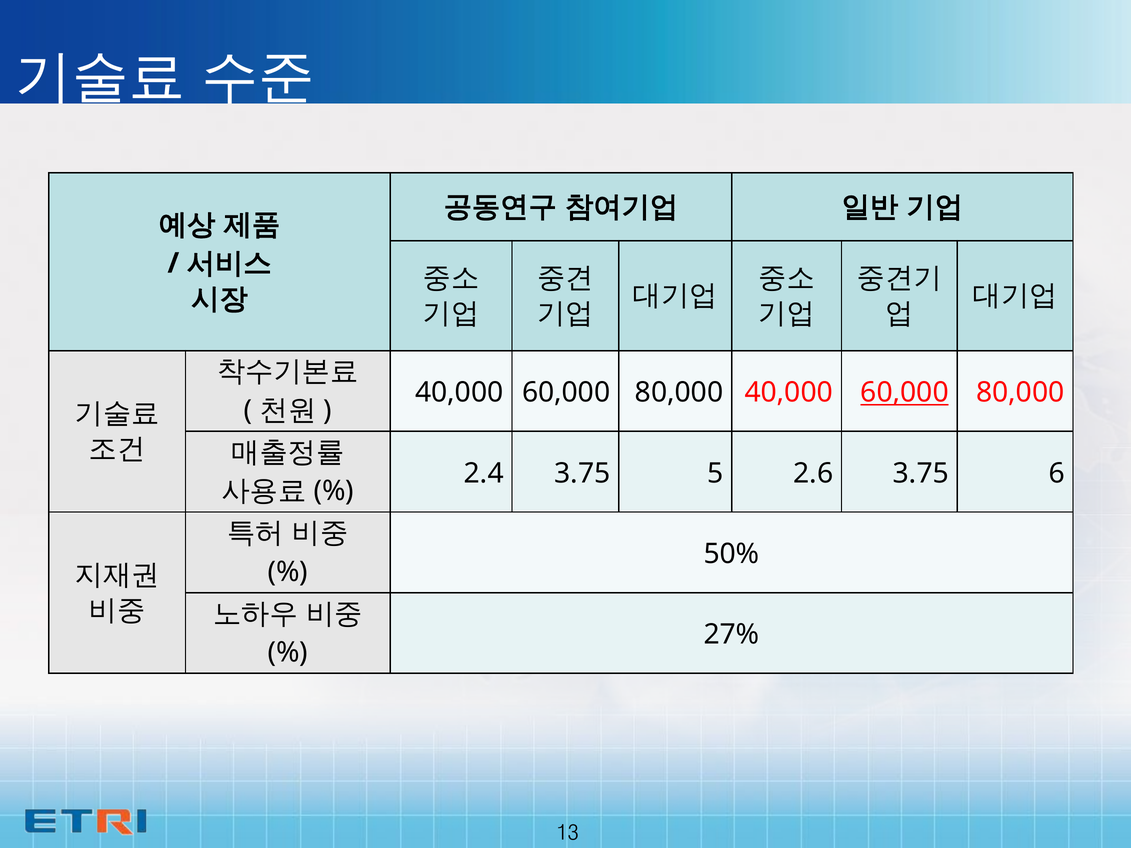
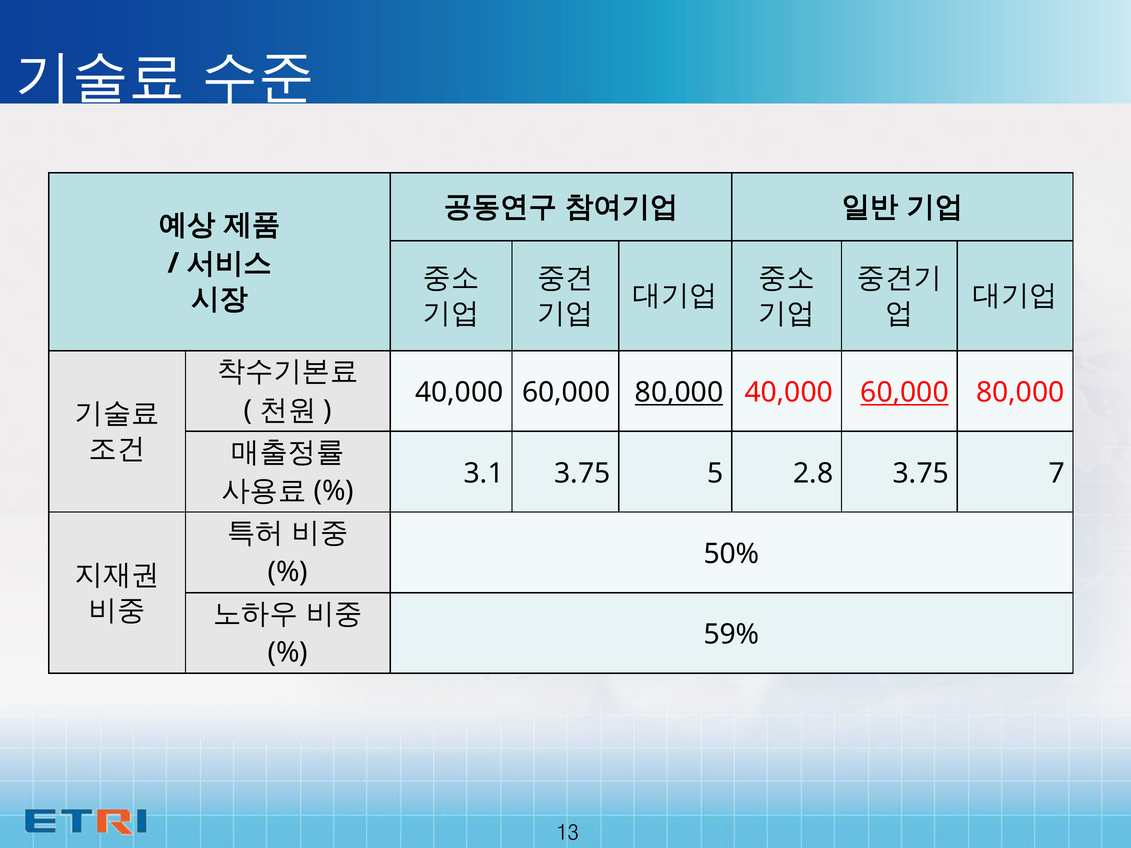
80,000 at (679, 393) underline: none -> present
2.4: 2.4 -> 3.1
2.6: 2.6 -> 2.8
6: 6 -> 7
27%: 27% -> 59%
